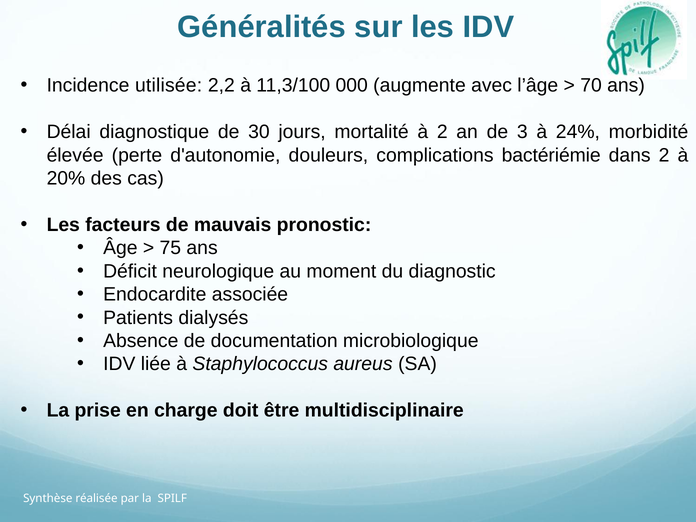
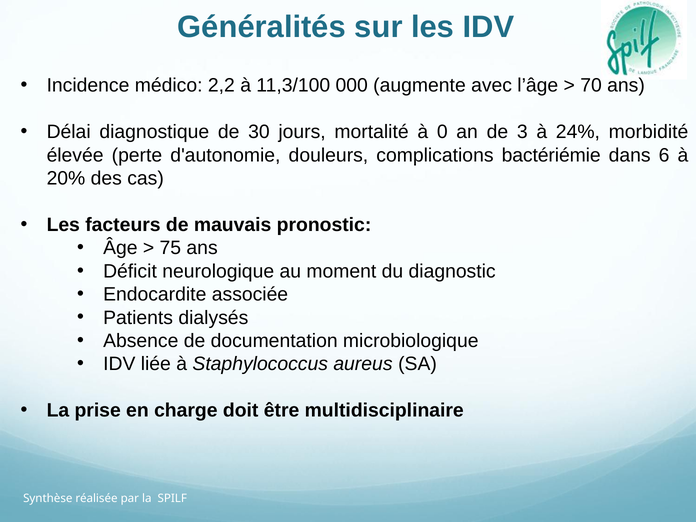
utilisée: utilisée -> médico
à 2: 2 -> 0
dans 2: 2 -> 6
